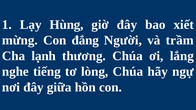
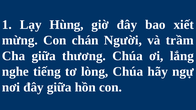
đắng: đắng -> chán
Cha lạnh: lạnh -> giữa
